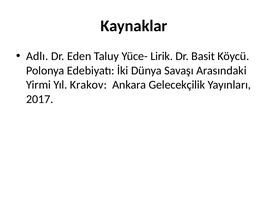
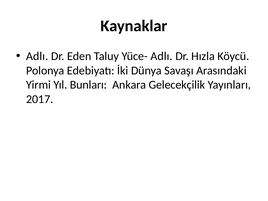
Yüce- Lirik: Lirik -> Adlı
Basit: Basit -> Hızla
Krakov: Krakov -> Bunları
